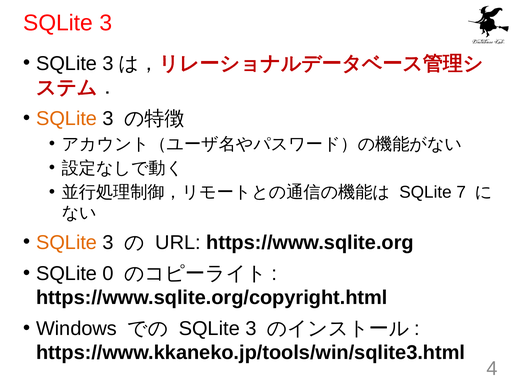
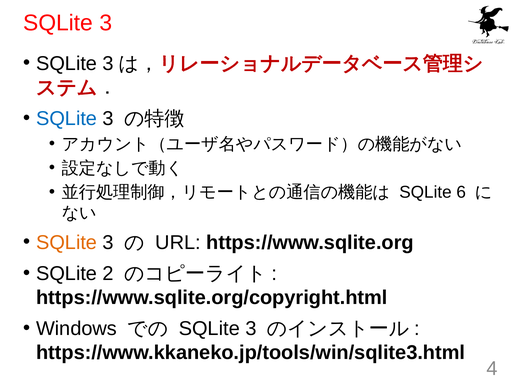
SQLite at (67, 119) colour: orange -> blue
7: 7 -> 6
0: 0 -> 2
